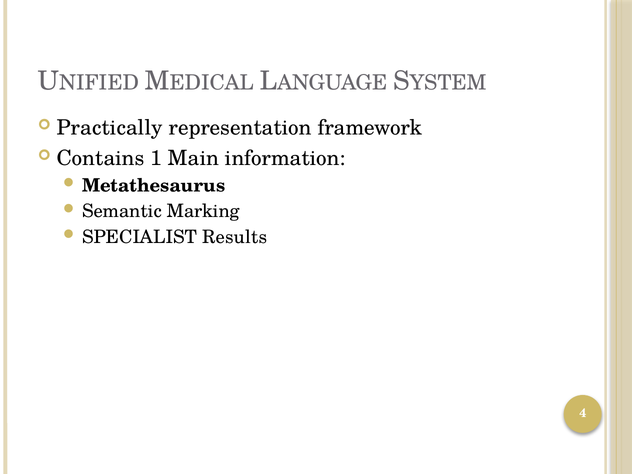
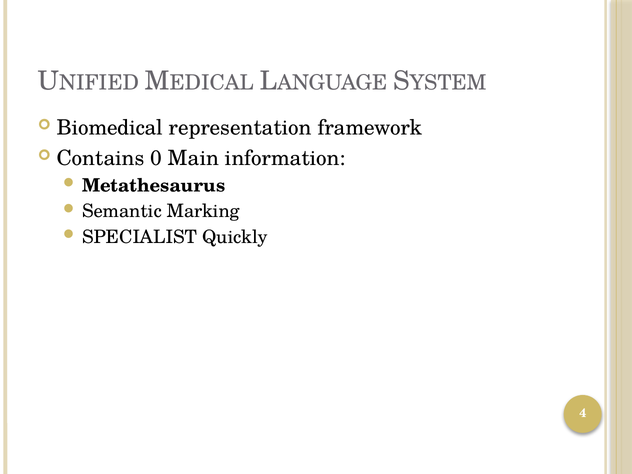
Practically: Practically -> Biomedical
1: 1 -> 0
Results: Results -> Quickly
